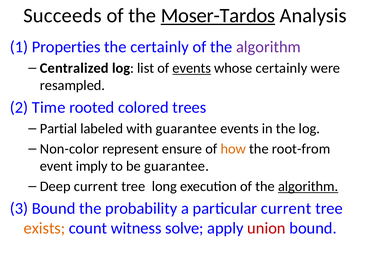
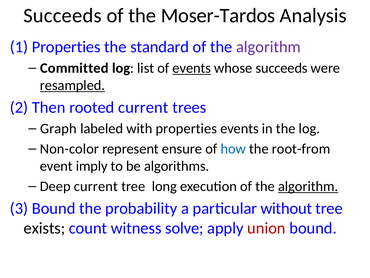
Moser-Tardos underline: present -> none
the certainly: certainly -> standard
Centralized: Centralized -> Committed
whose certainly: certainly -> succeeds
resampled underline: none -> present
Time: Time -> Then
rooted colored: colored -> current
Partial: Partial -> Graph
with guarantee: guarantee -> properties
how colour: orange -> blue
be guarantee: guarantee -> algorithms
particular current: current -> without
exists colour: orange -> black
